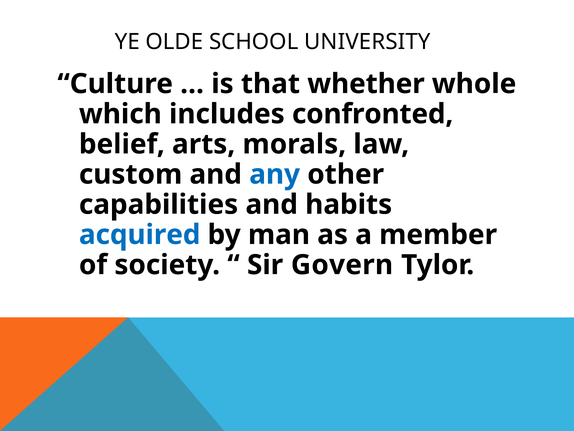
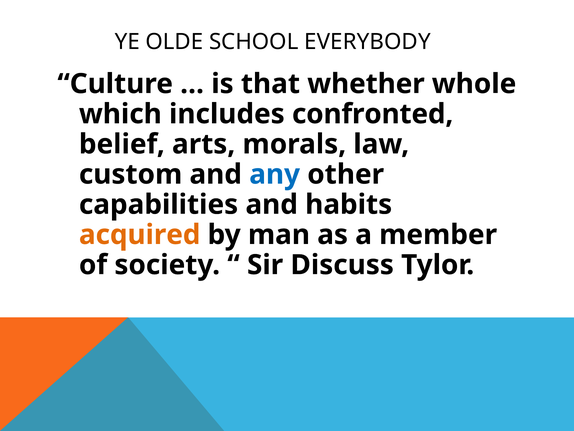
UNIVERSITY: UNIVERSITY -> EVERYBODY
acquired colour: blue -> orange
Govern: Govern -> Discuss
